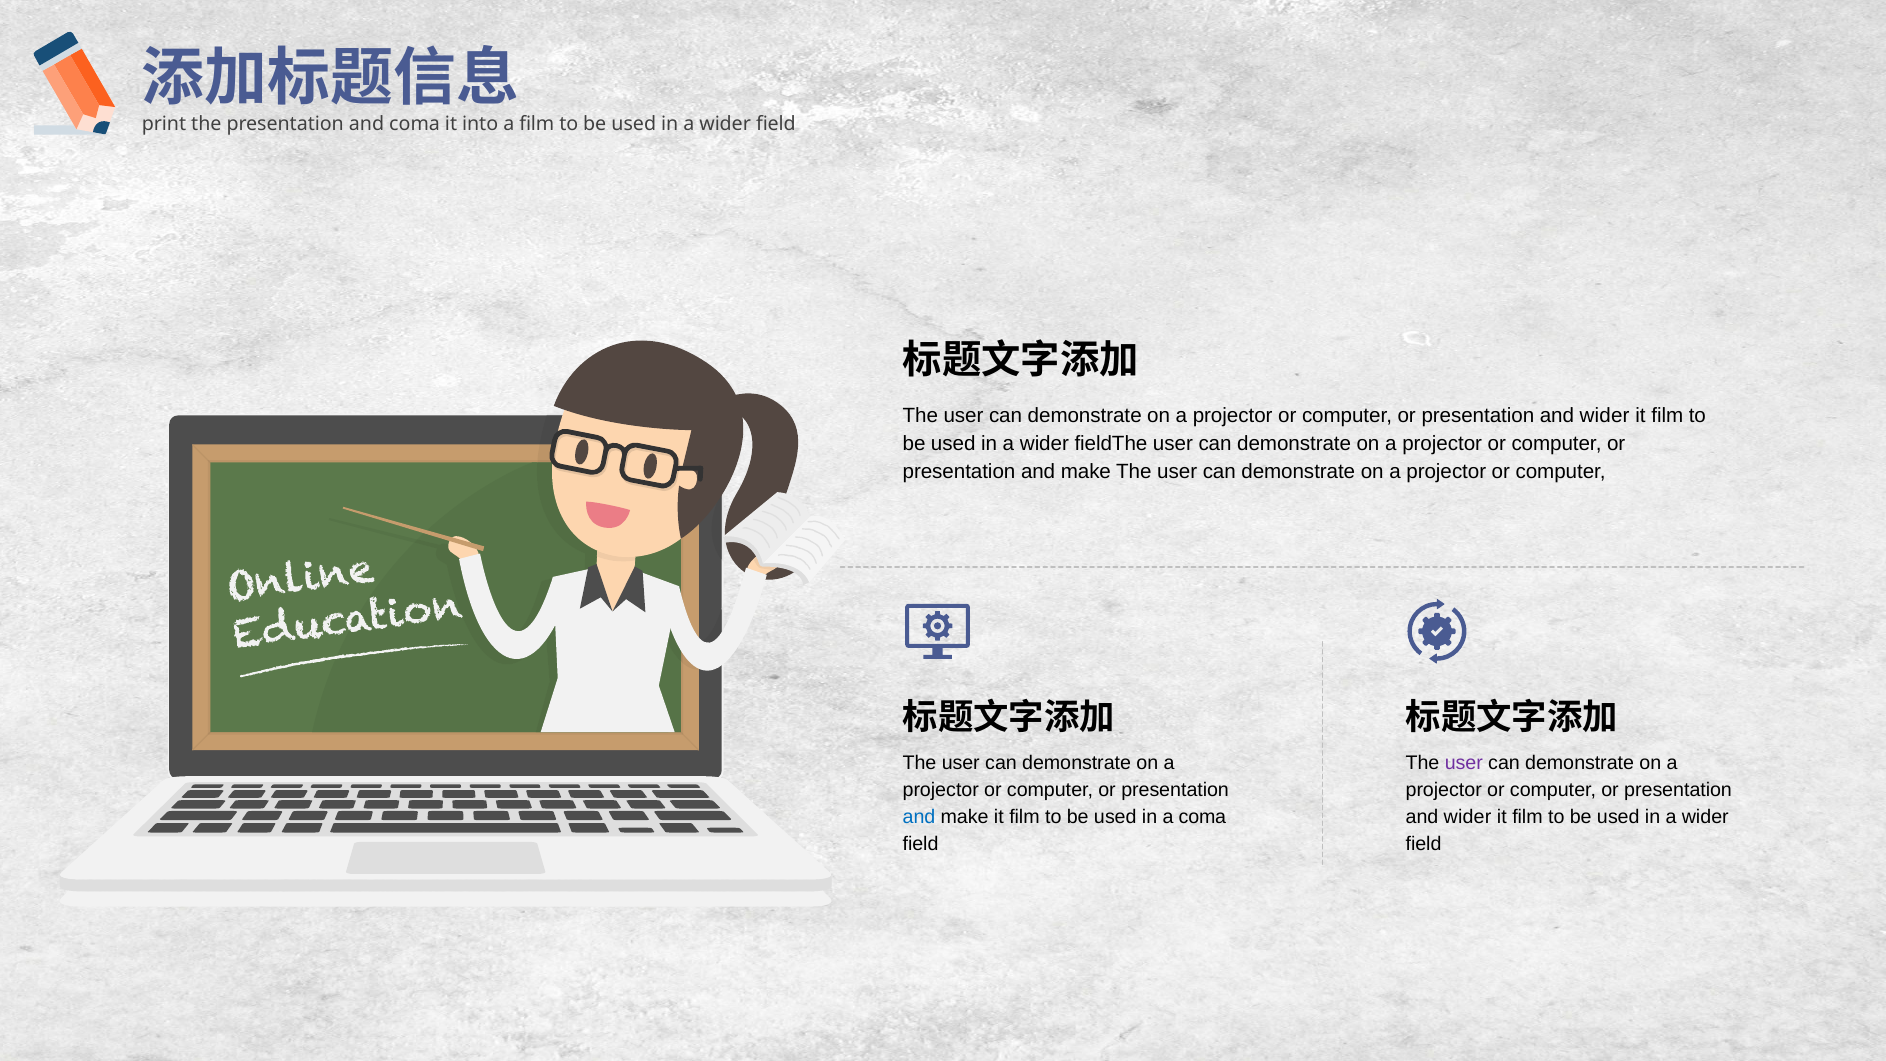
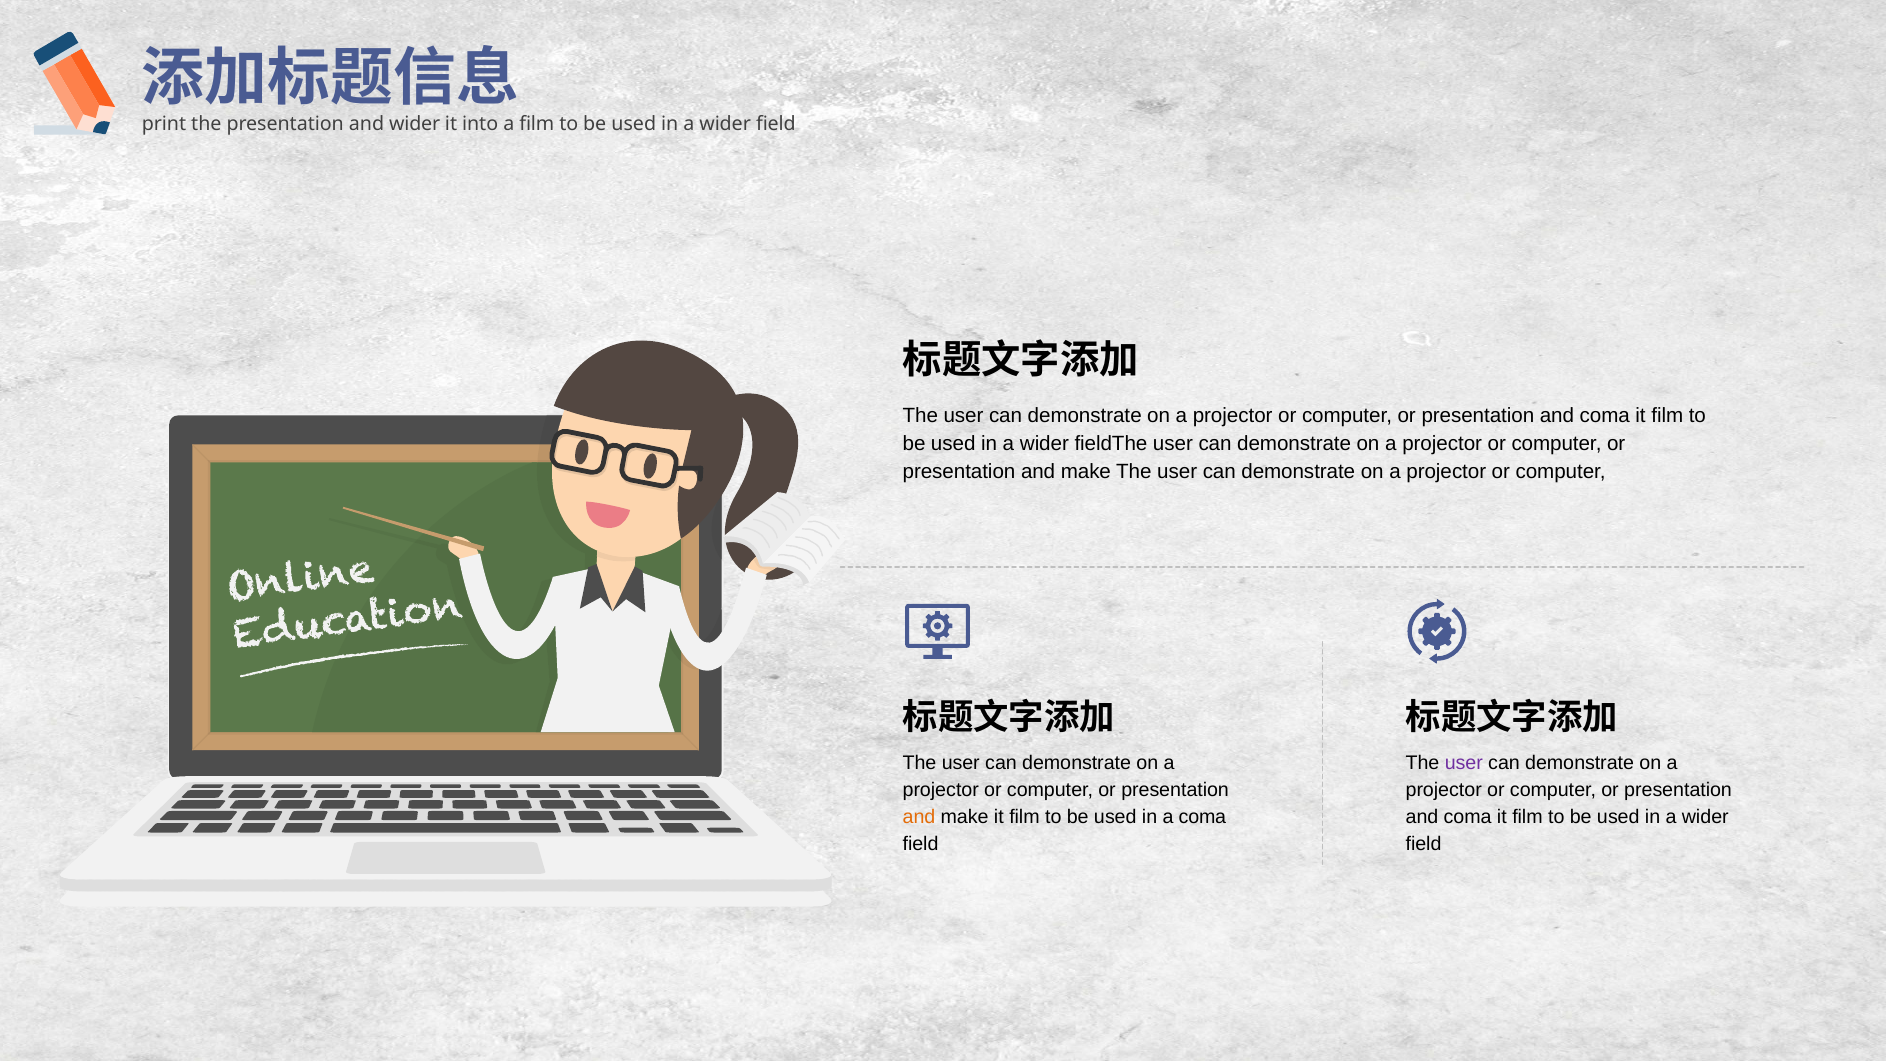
and coma: coma -> wider
wider at (1605, 415): wider -> coma
and at (919, 817) colour: blue -> orange
wider at (1468, 817): wider -> coma
